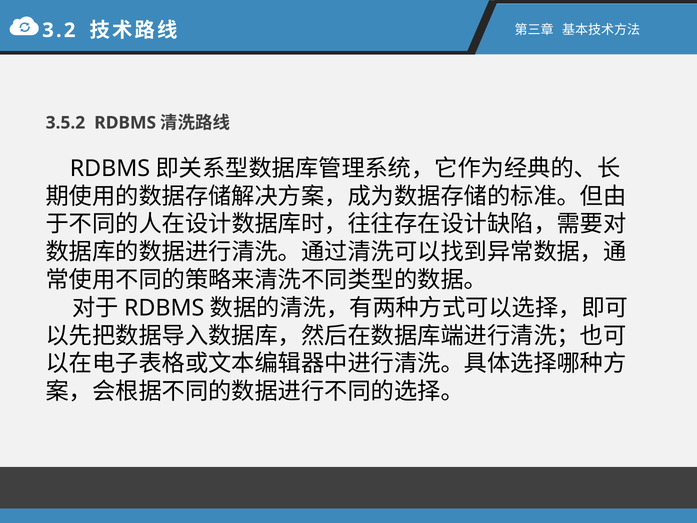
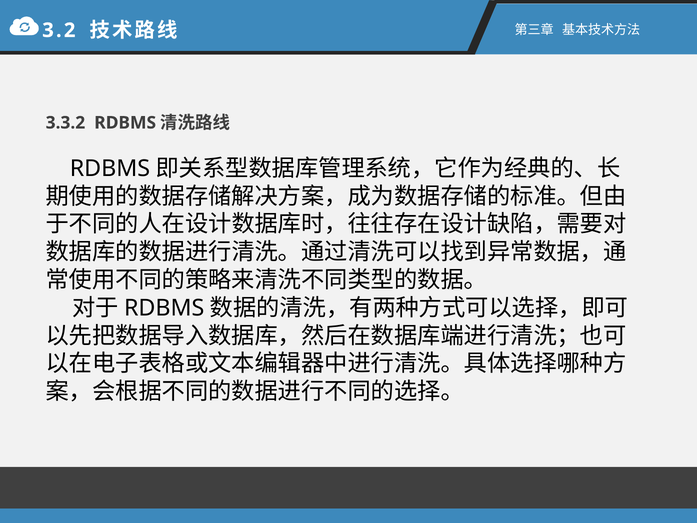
3.5.2: 3.5.2 -> 3.3.2
